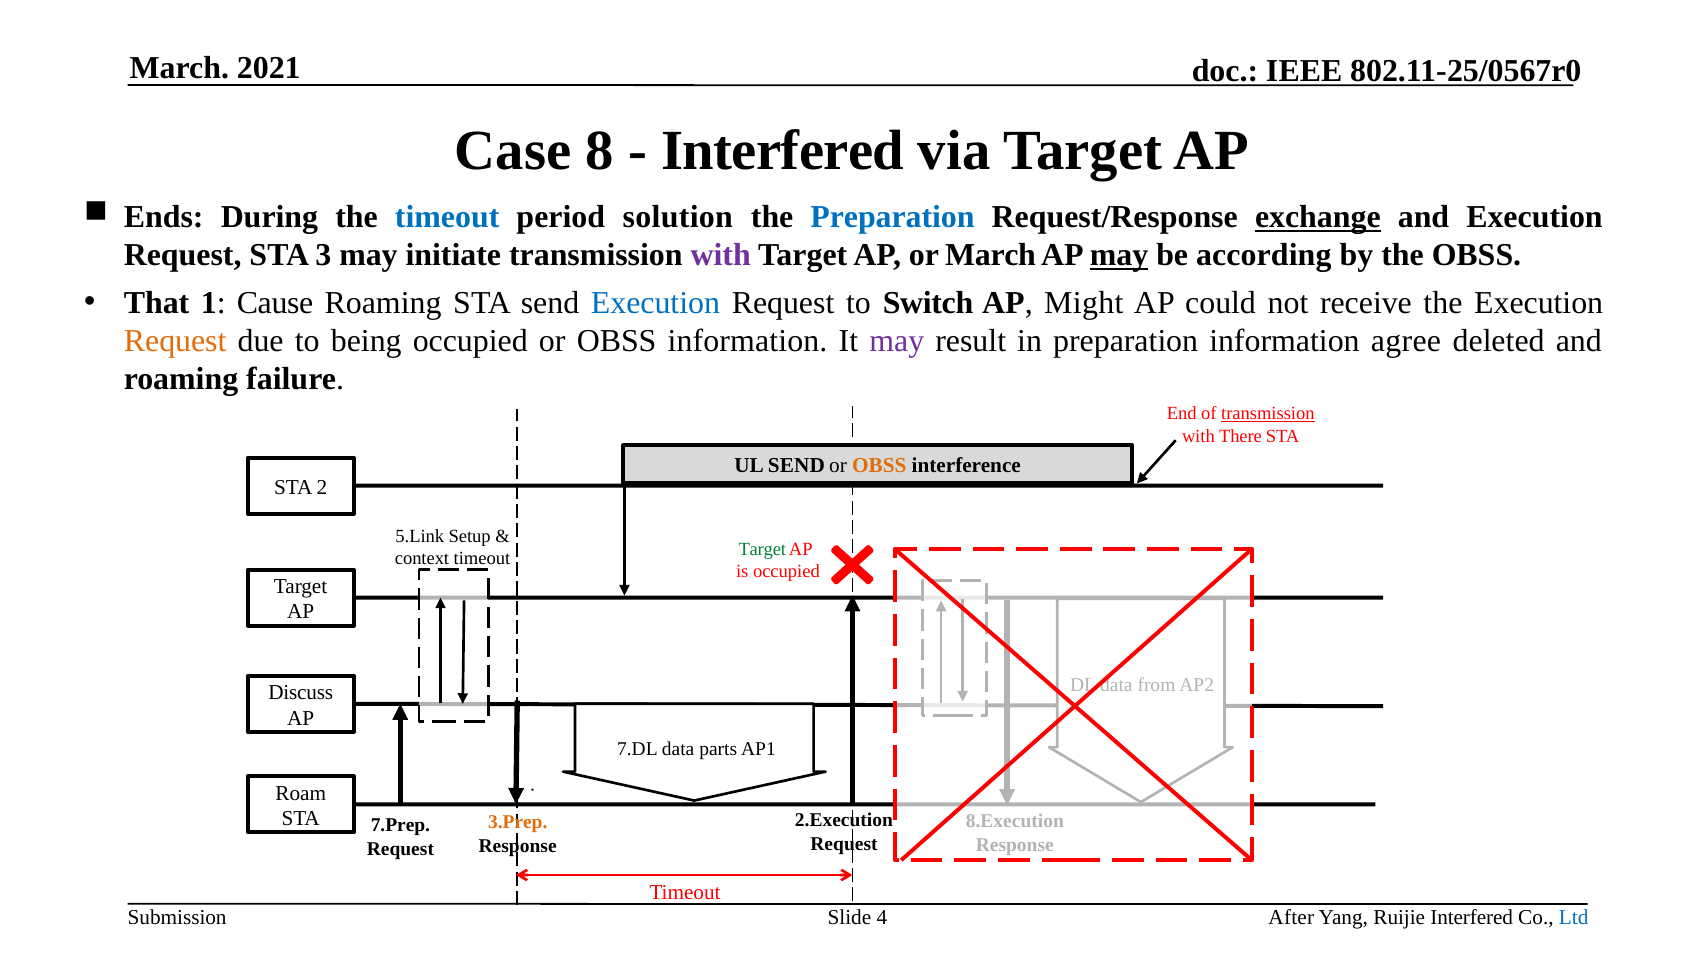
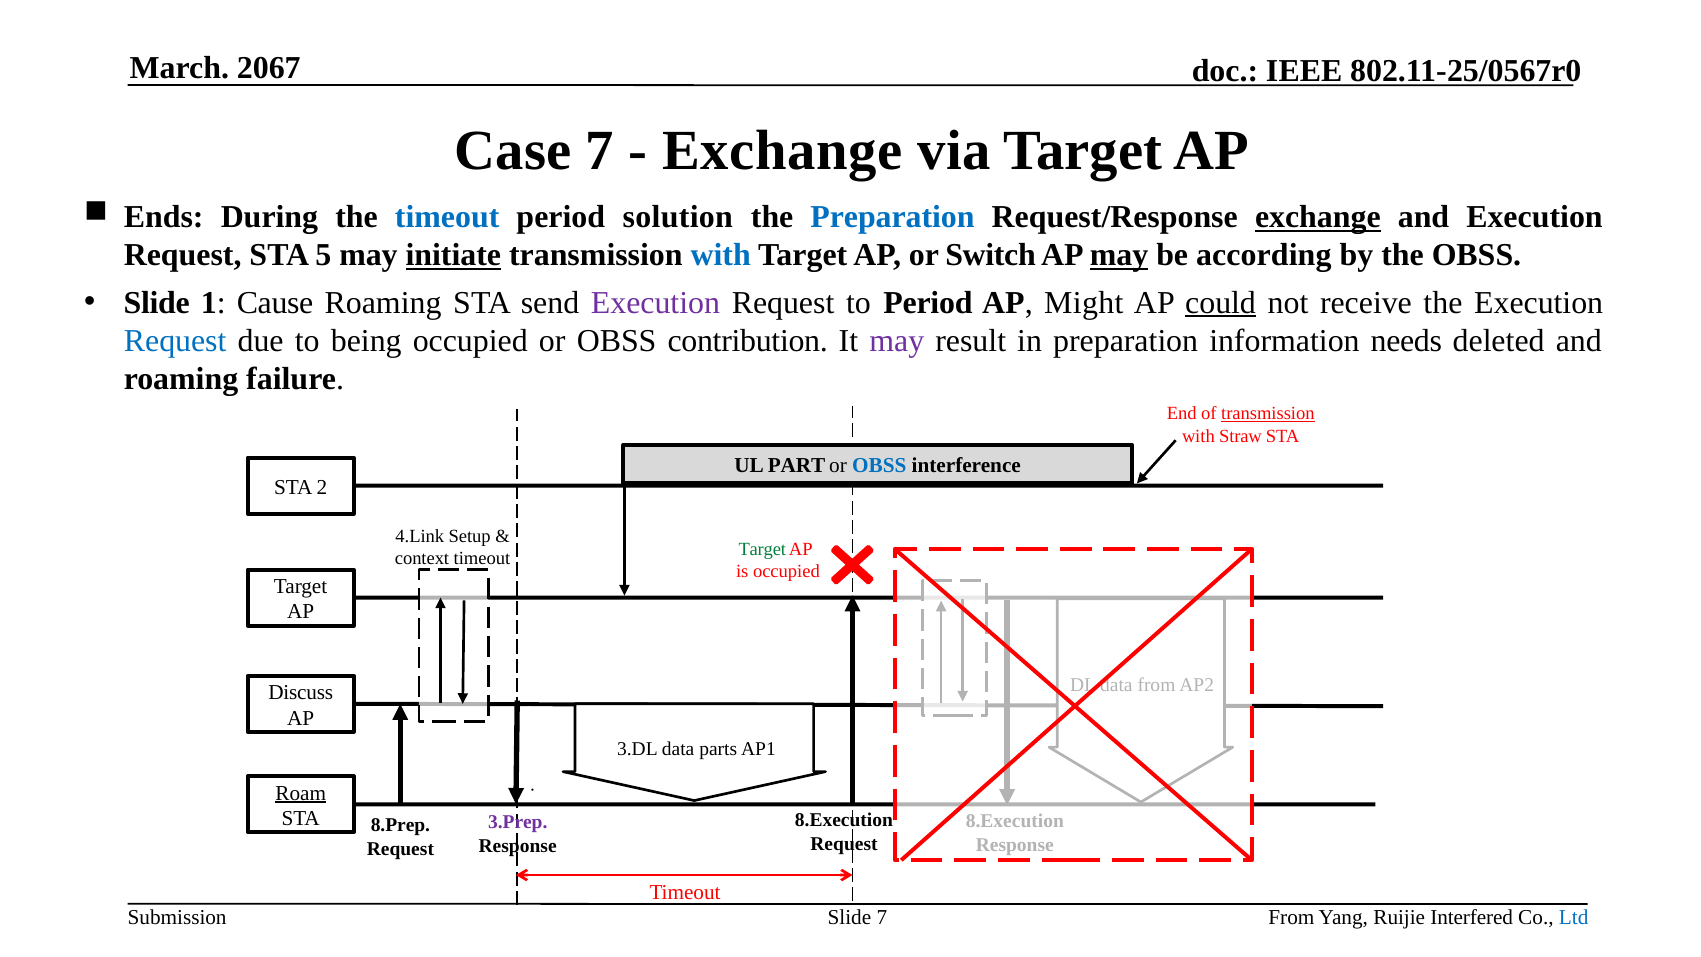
2021: 2021 -> 2067
Case 8: 8 -> 7
Interfered at (783, 151): Interfered -> Exchange
3: 3 -> 5
initiate underline: none -> present
with at (721, 255) colour: purple -> blue
or March: March -> Switch
That at (157, 302): That -> Slide
Execution at (655, 302) colour: blue -> purple
to Switch: Switch -> Period
could underline: none -> present
Request at (175, 341) colour: orange -> blue
OBSS information: information -> contribution
agree: agree -> needs
There: There -> Straw
UL SEND: SEND -> PART
OBSS at (879, 466) colour: orange -> blue
5.Link: 5.Link -> 4.Link
7.DL: 7.DL -> 3.DL
Roam underline: none -> present
2.Execution at (844, 820): 2.Execution -> 8.Execution
3.Prep colour: orange -> purple
7.Prep: 7.Prep -> 8.Prep
Slide 4: 4 -> 7
After at (1291, 918): After -> From
